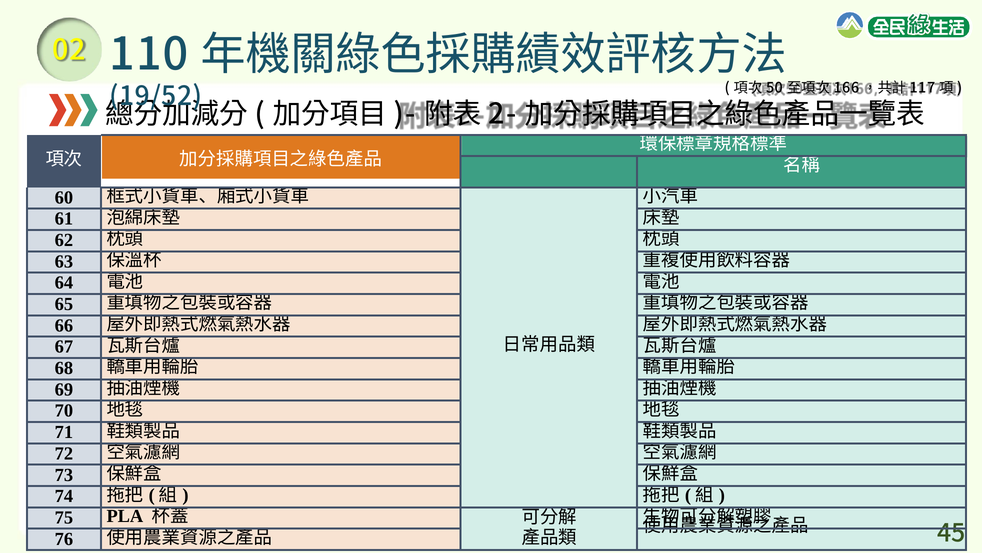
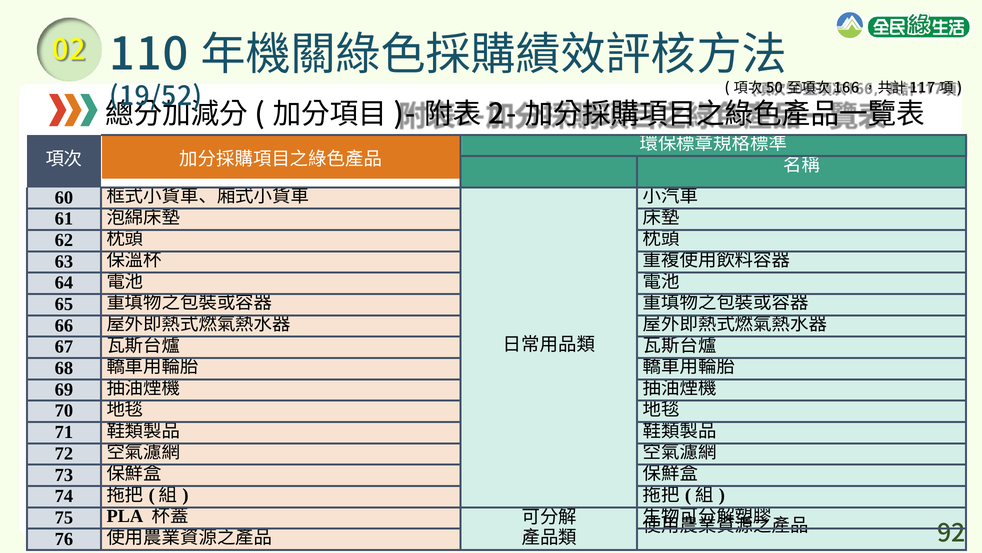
45: 45 -> 92
